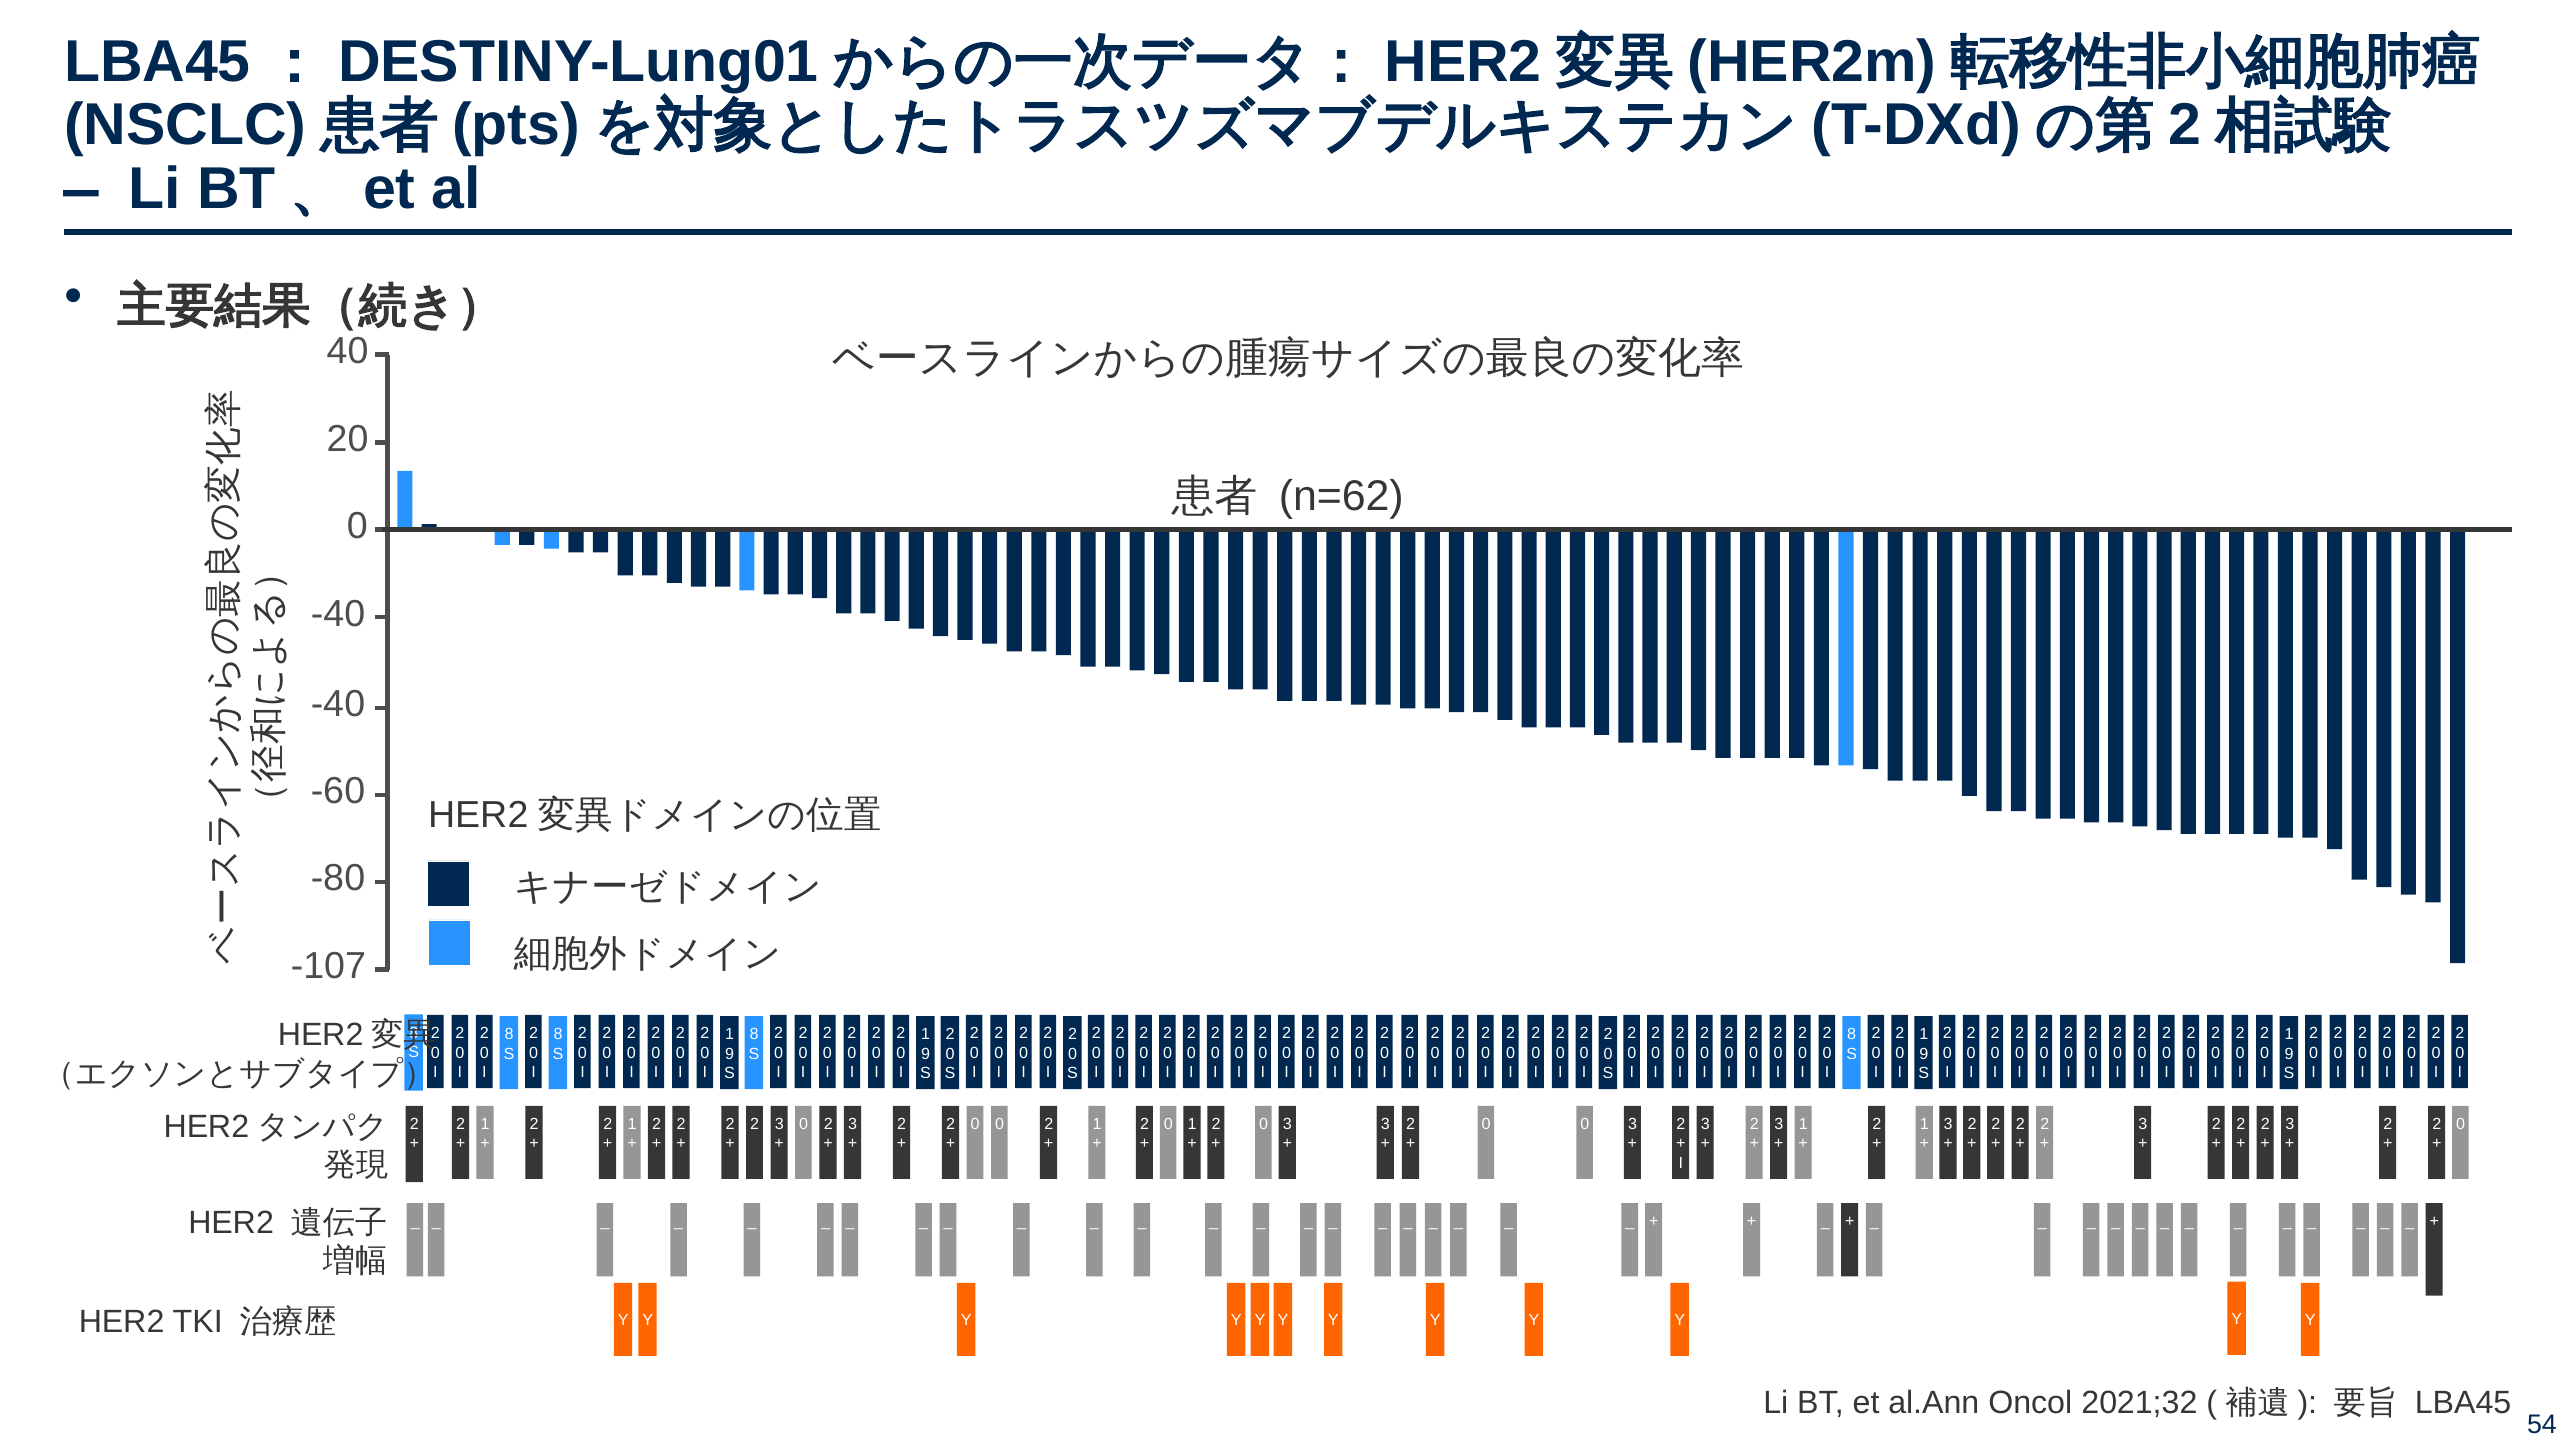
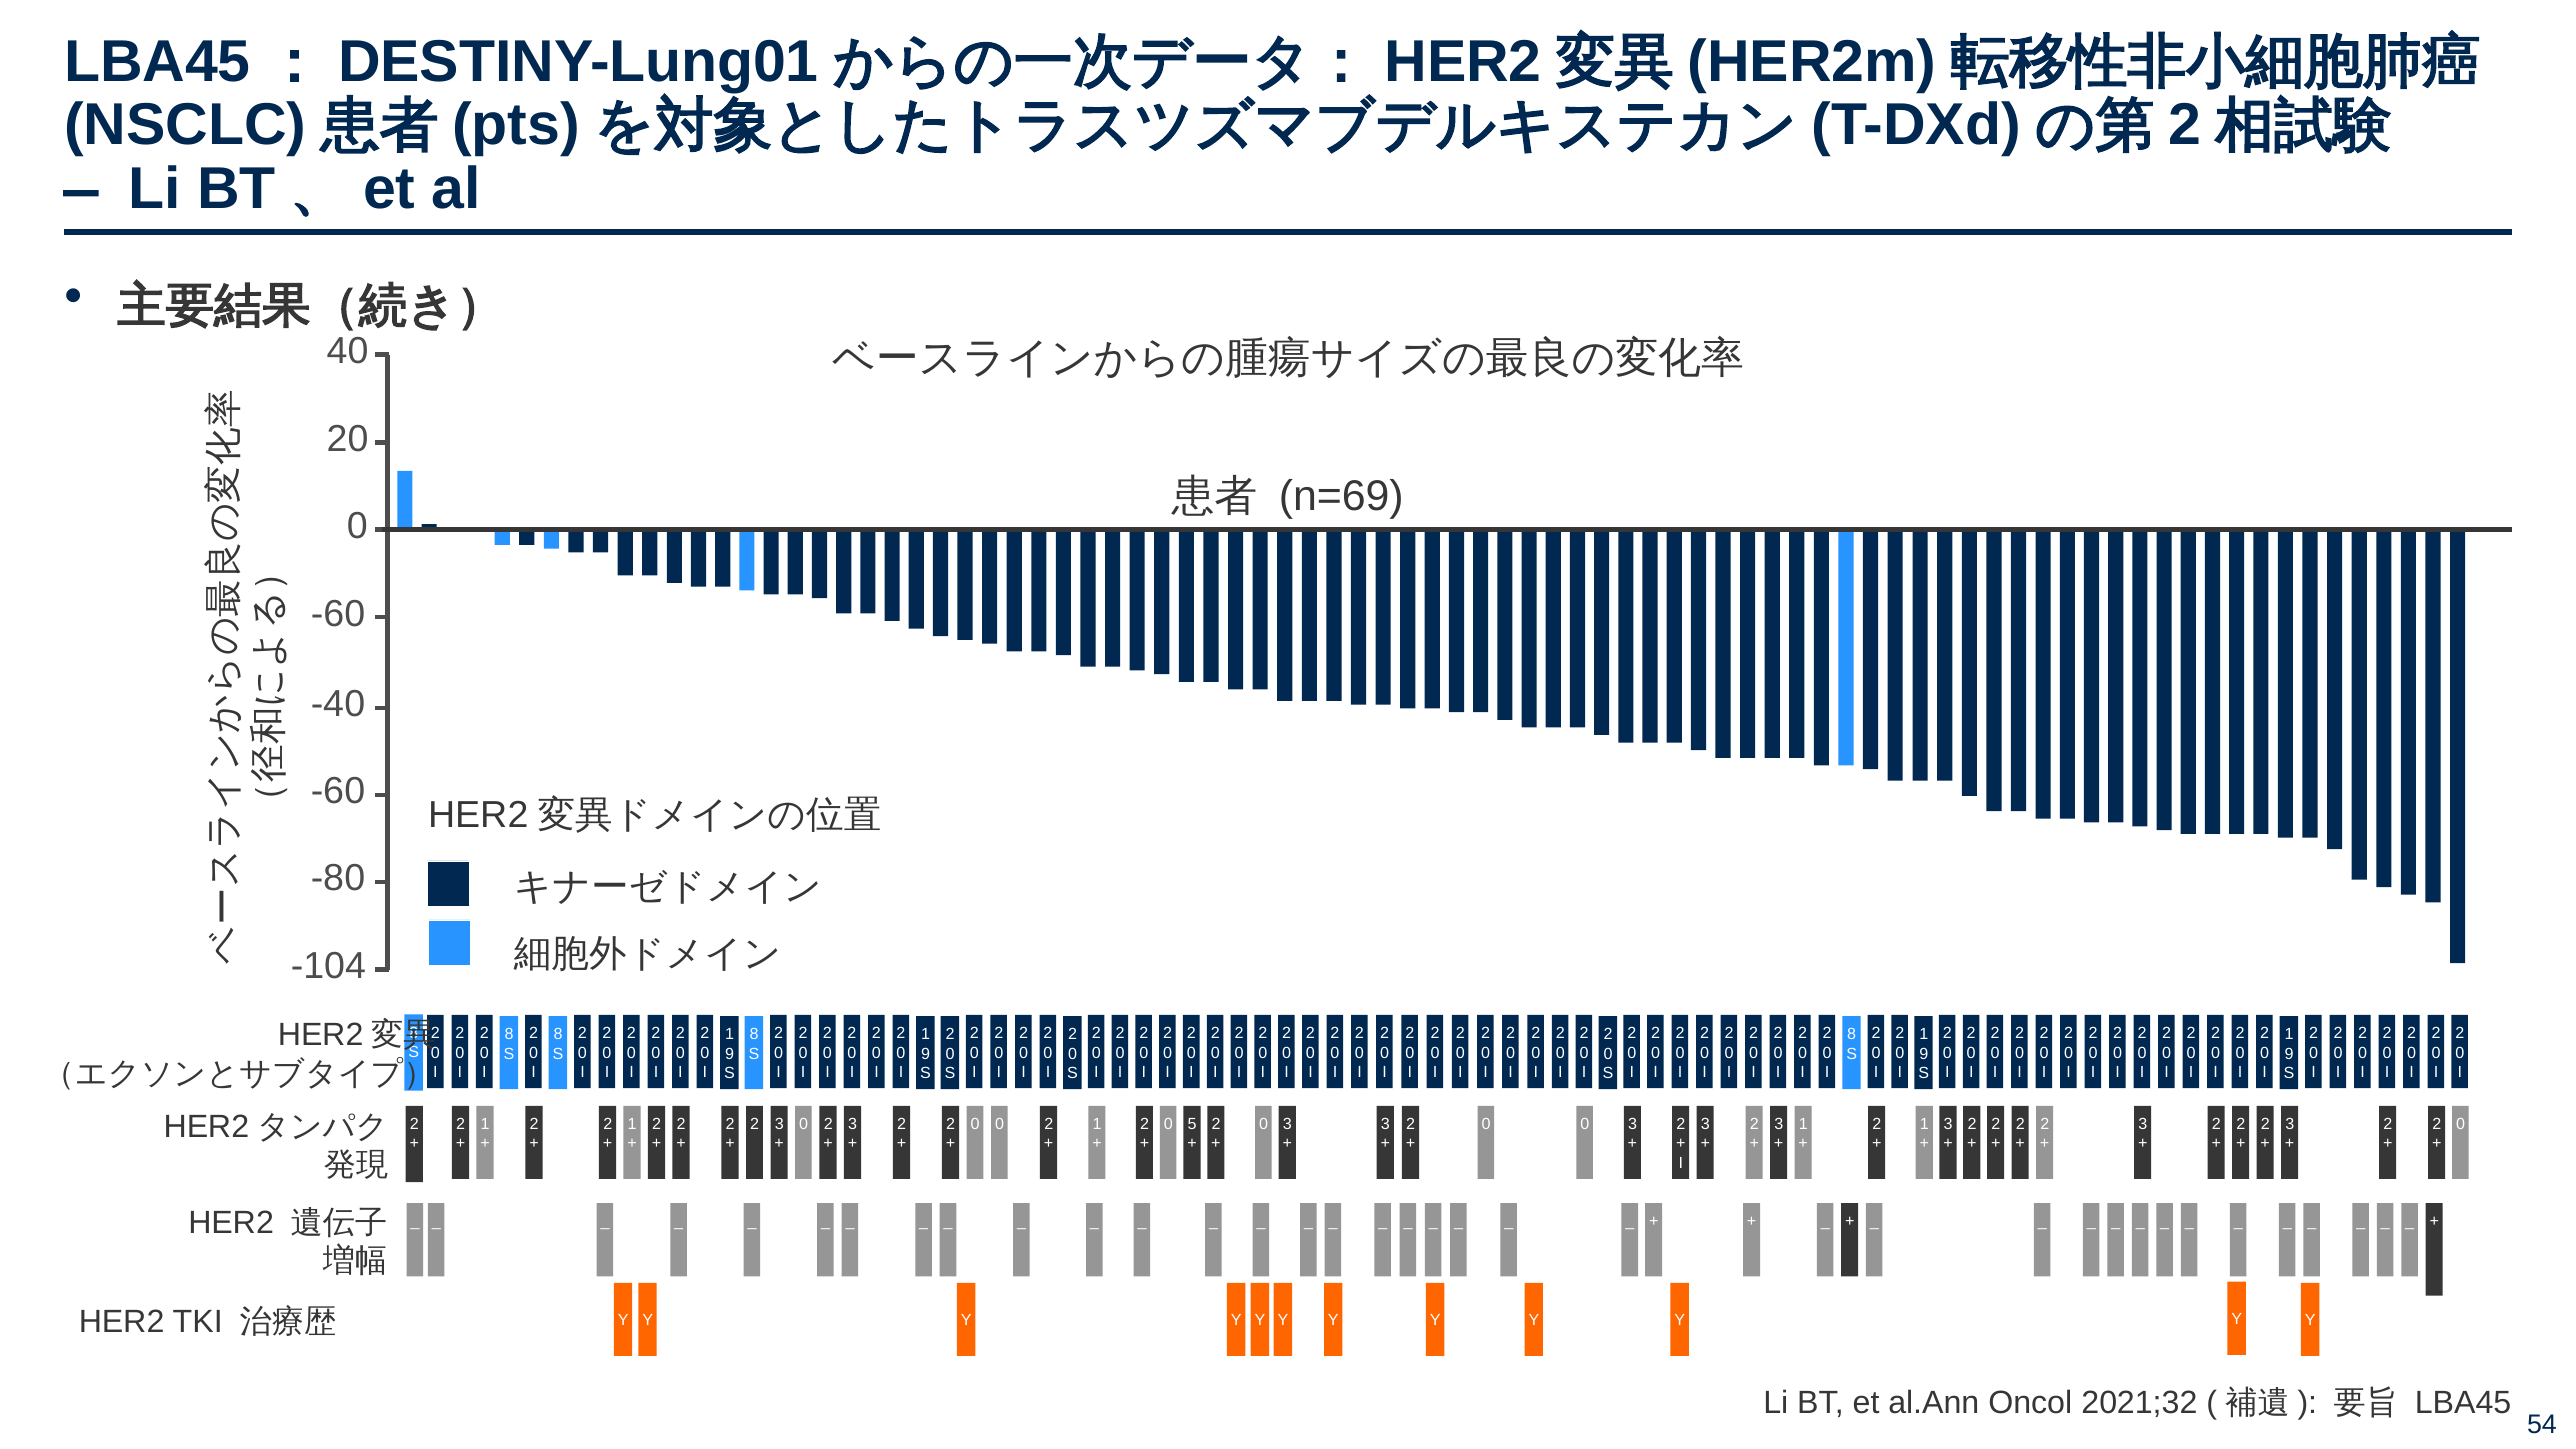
n=62: n=62 -> n=69
-40 at (338, 614): -40 -> -60
-107: -107 -> -104
0 1: 1 -> 5
